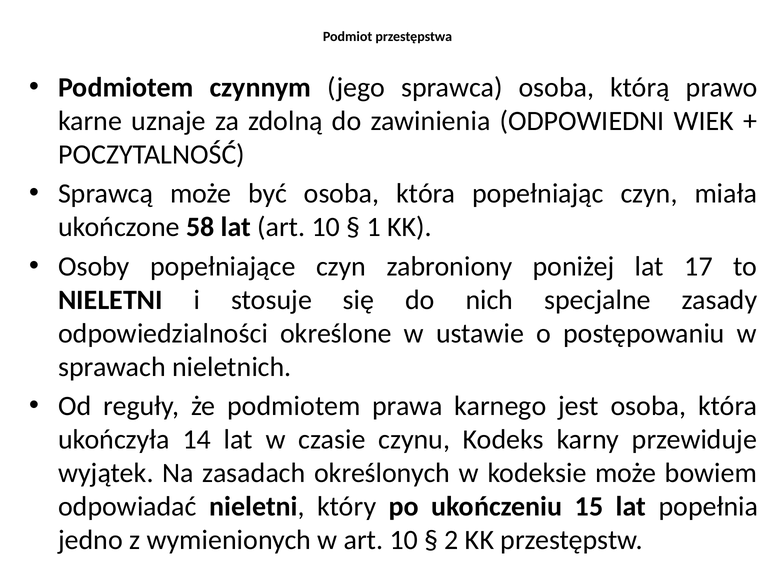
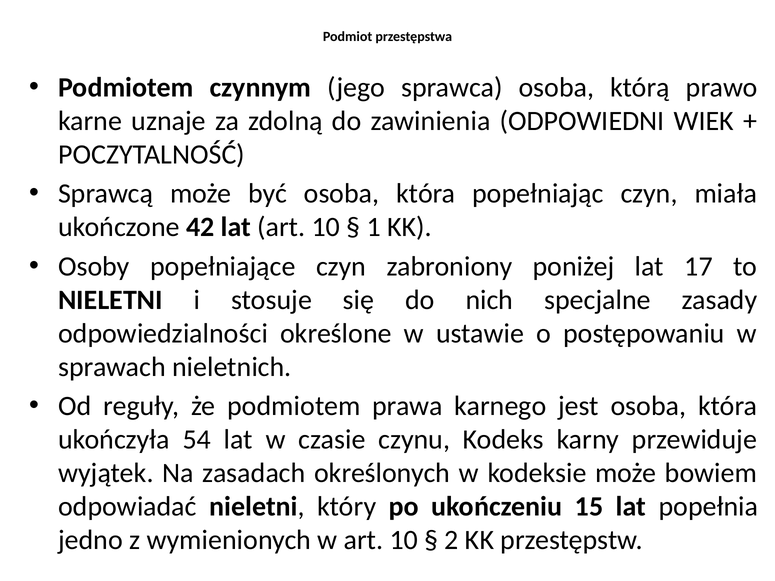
58: 58 -> 42
14: 14 -> 54
